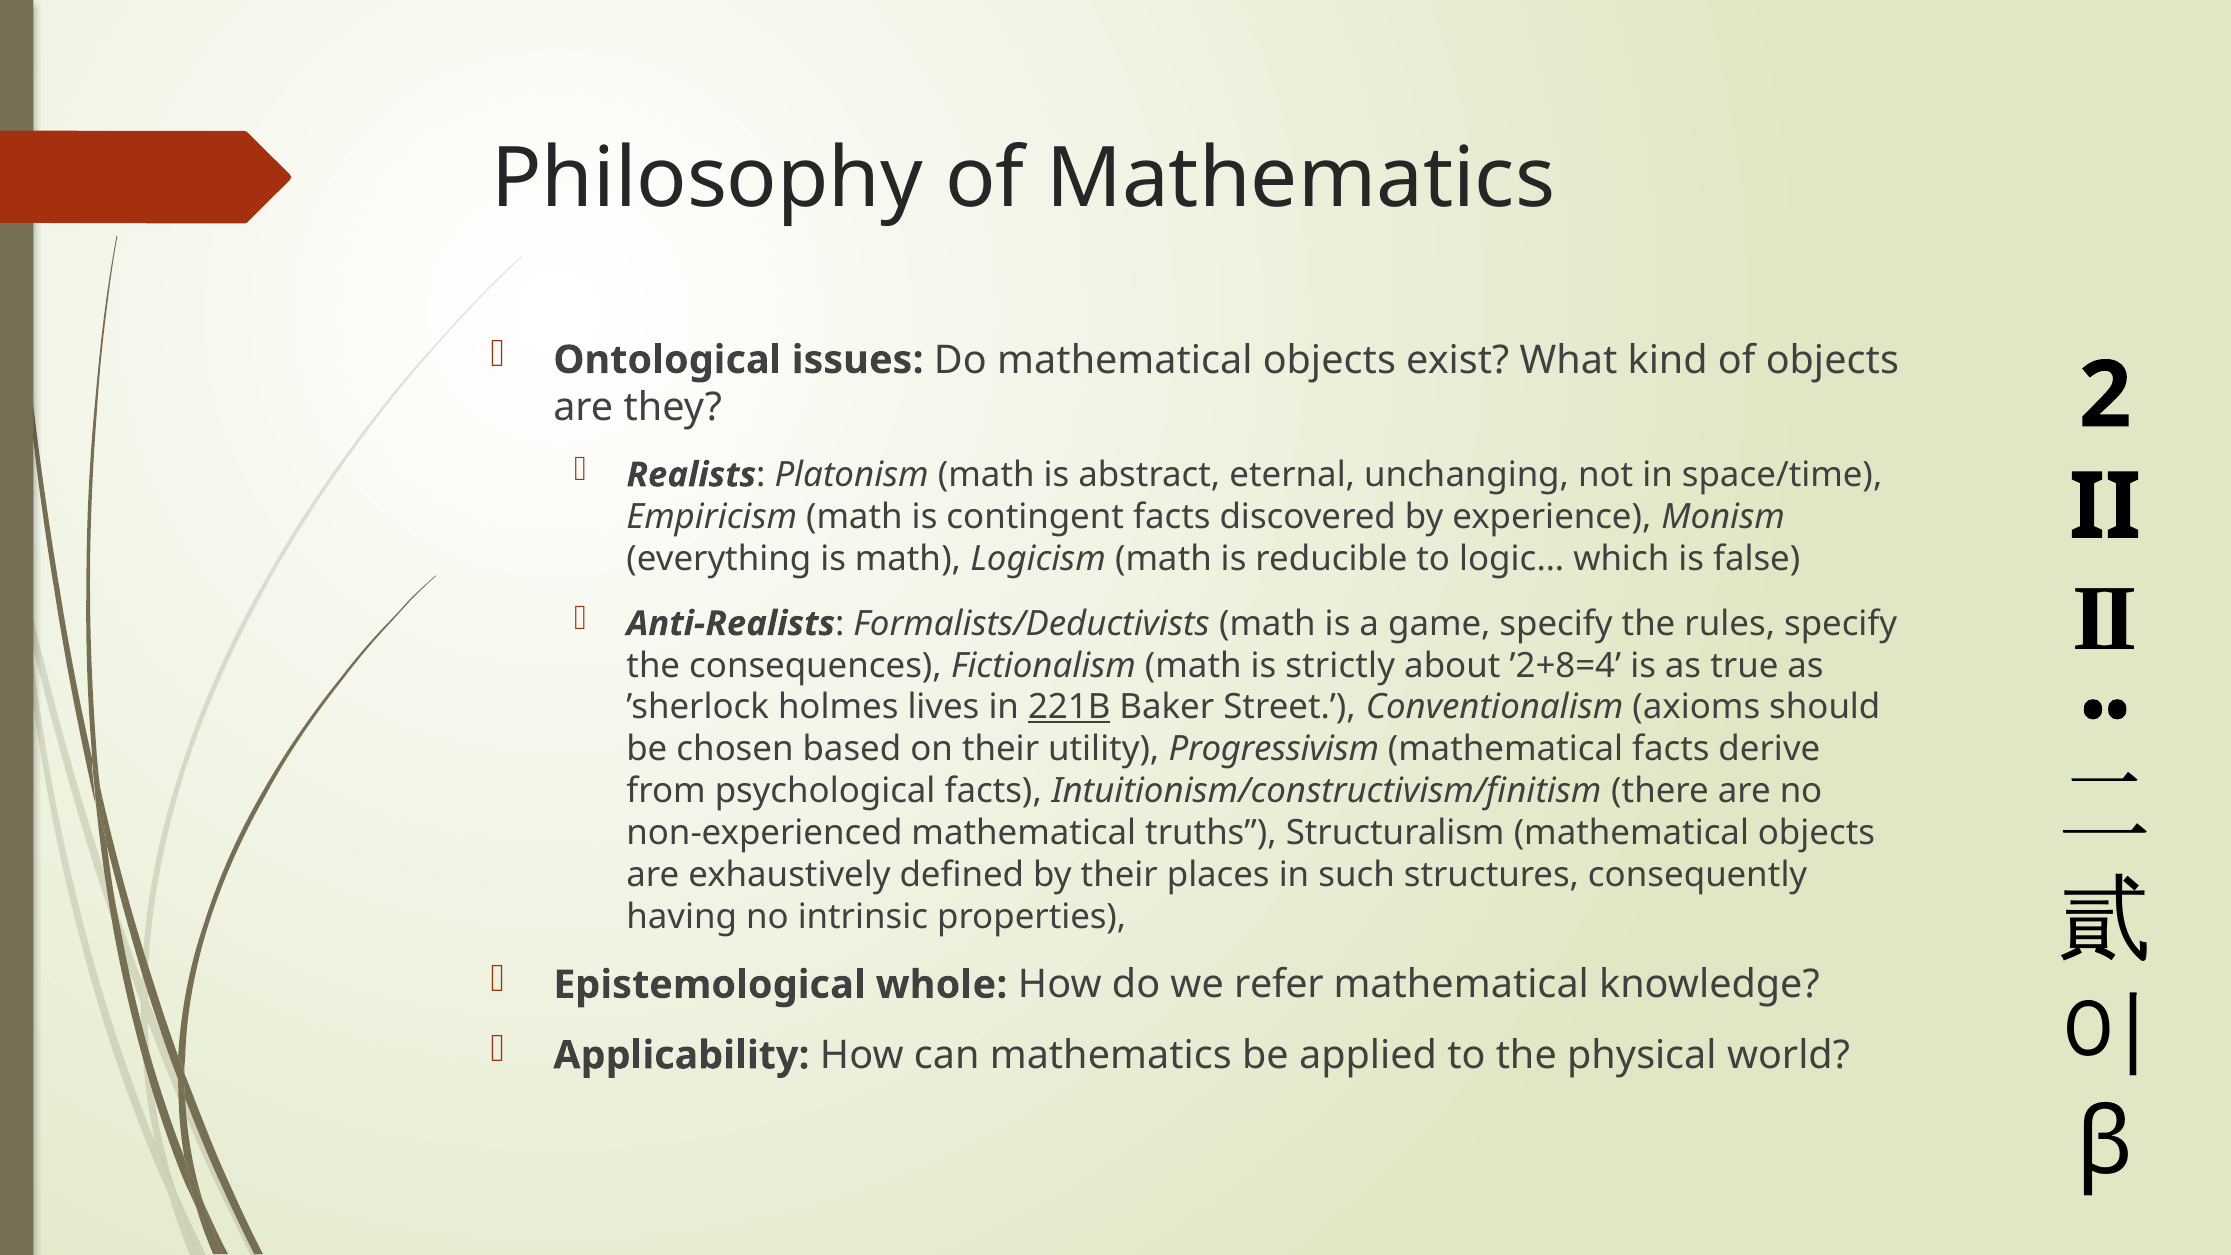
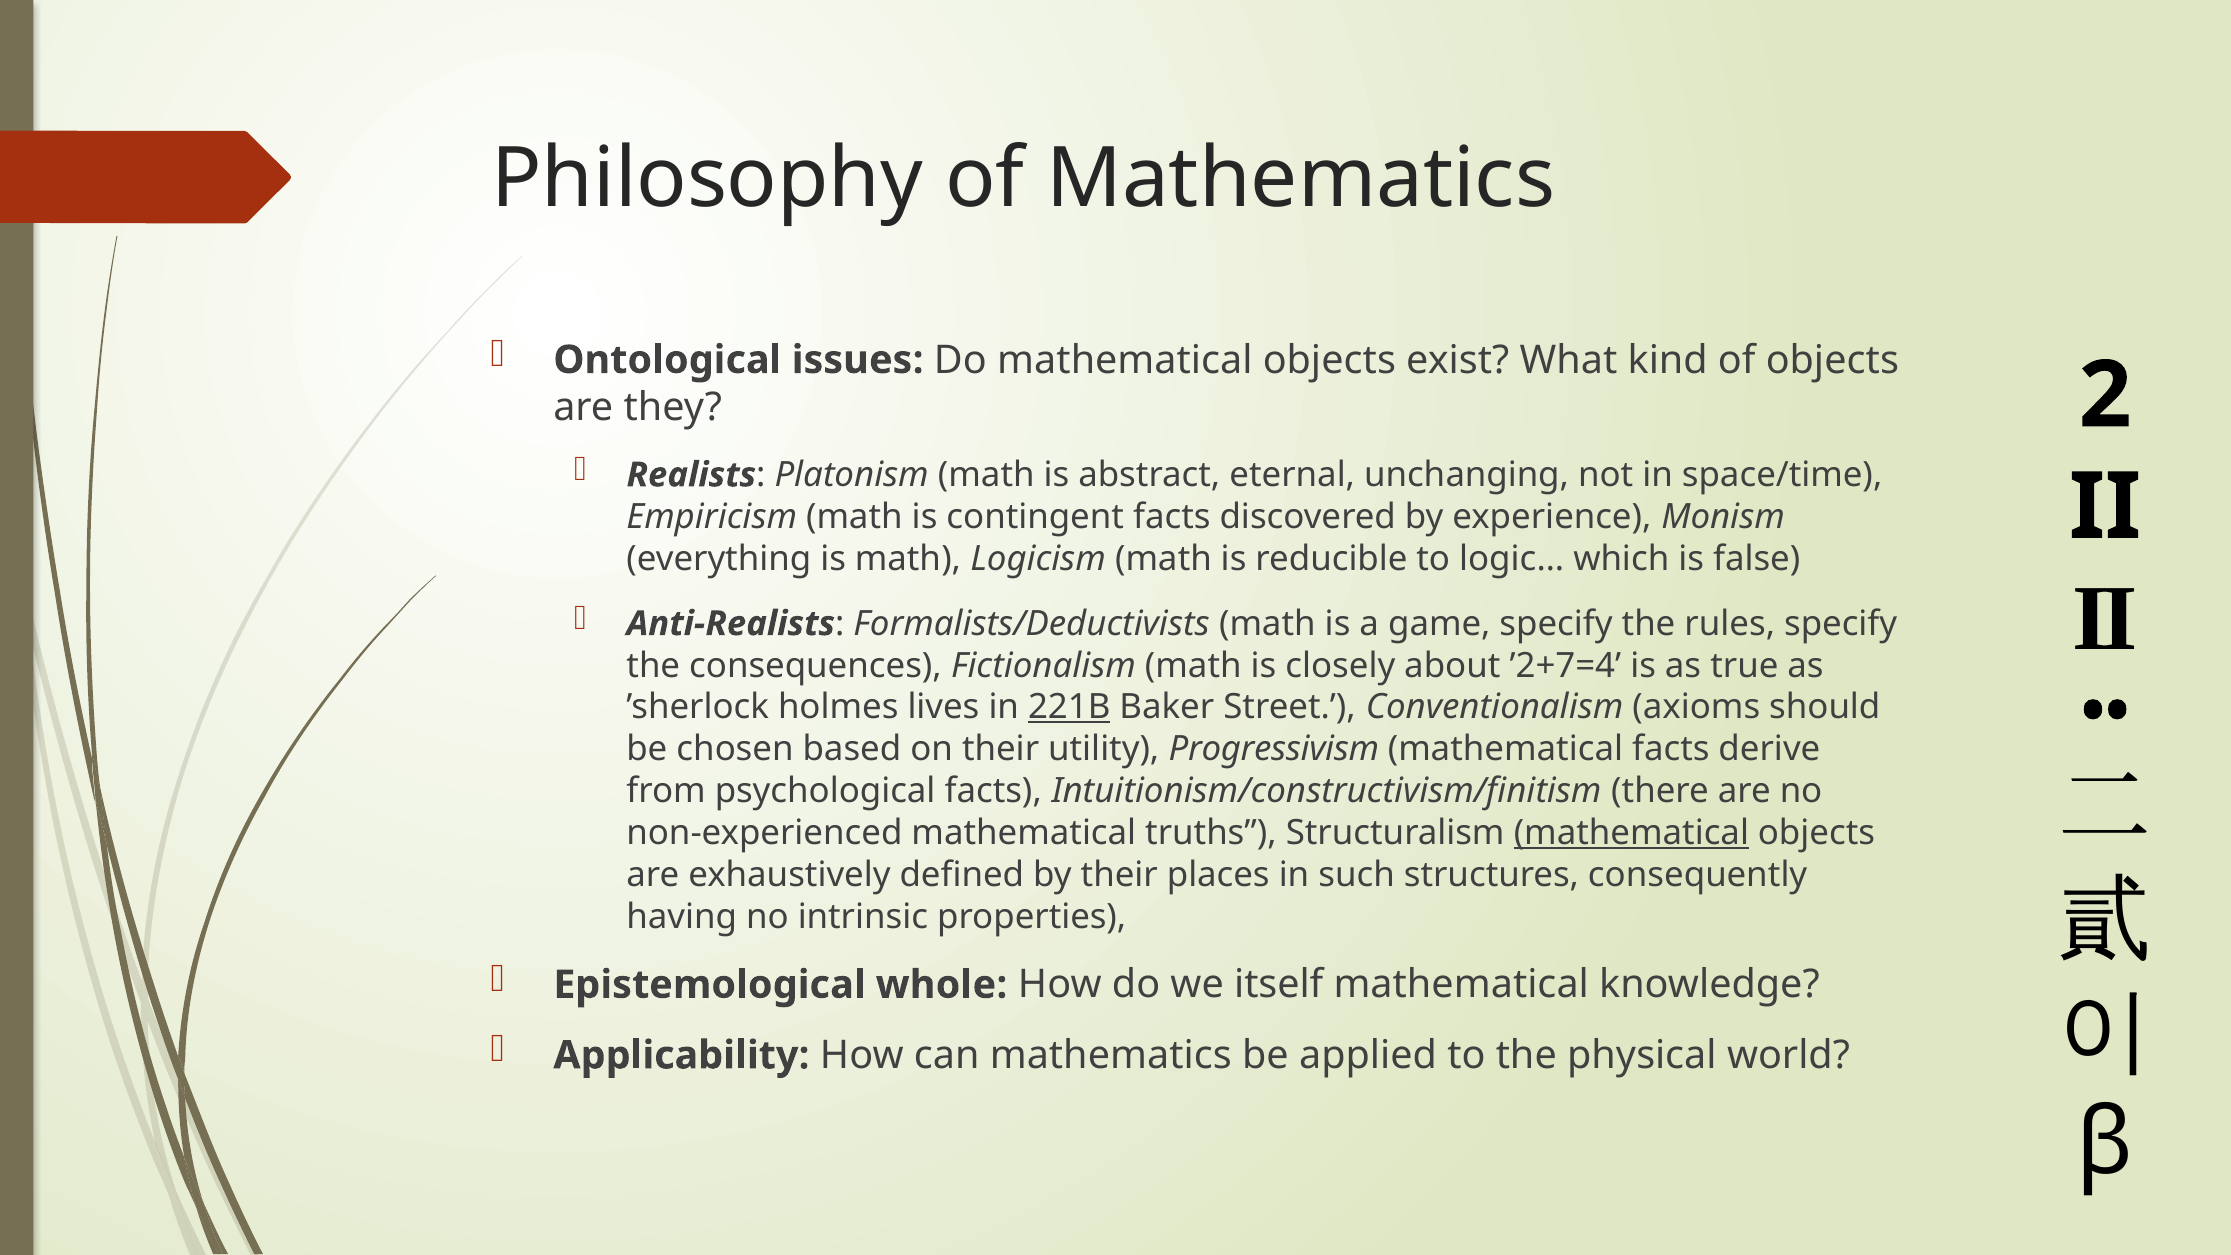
strictly: strictly -> closely
’2+8=4: ’2+8=4 -> ’2+7=4
mathematical at (1631, 833) underline: none -> present
refer: refer -> itself
